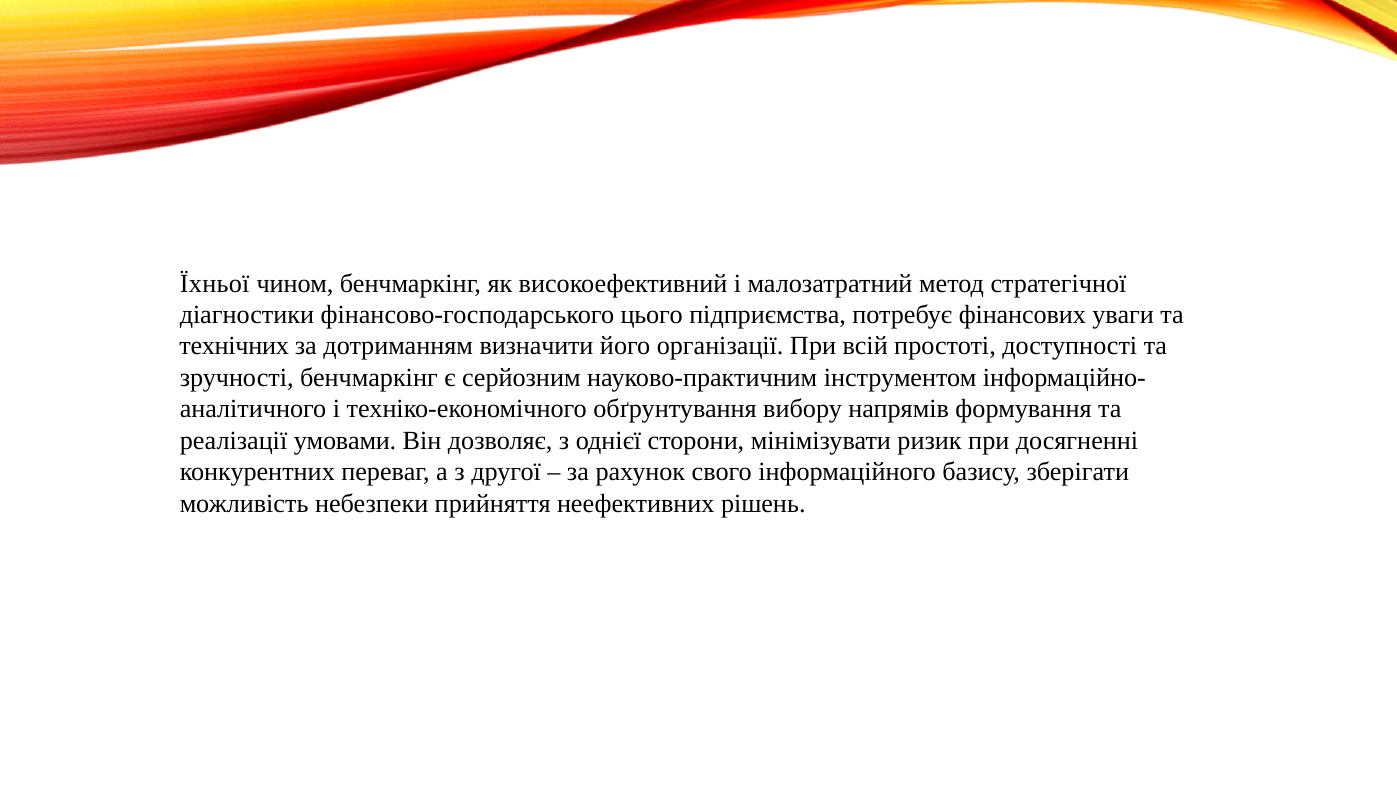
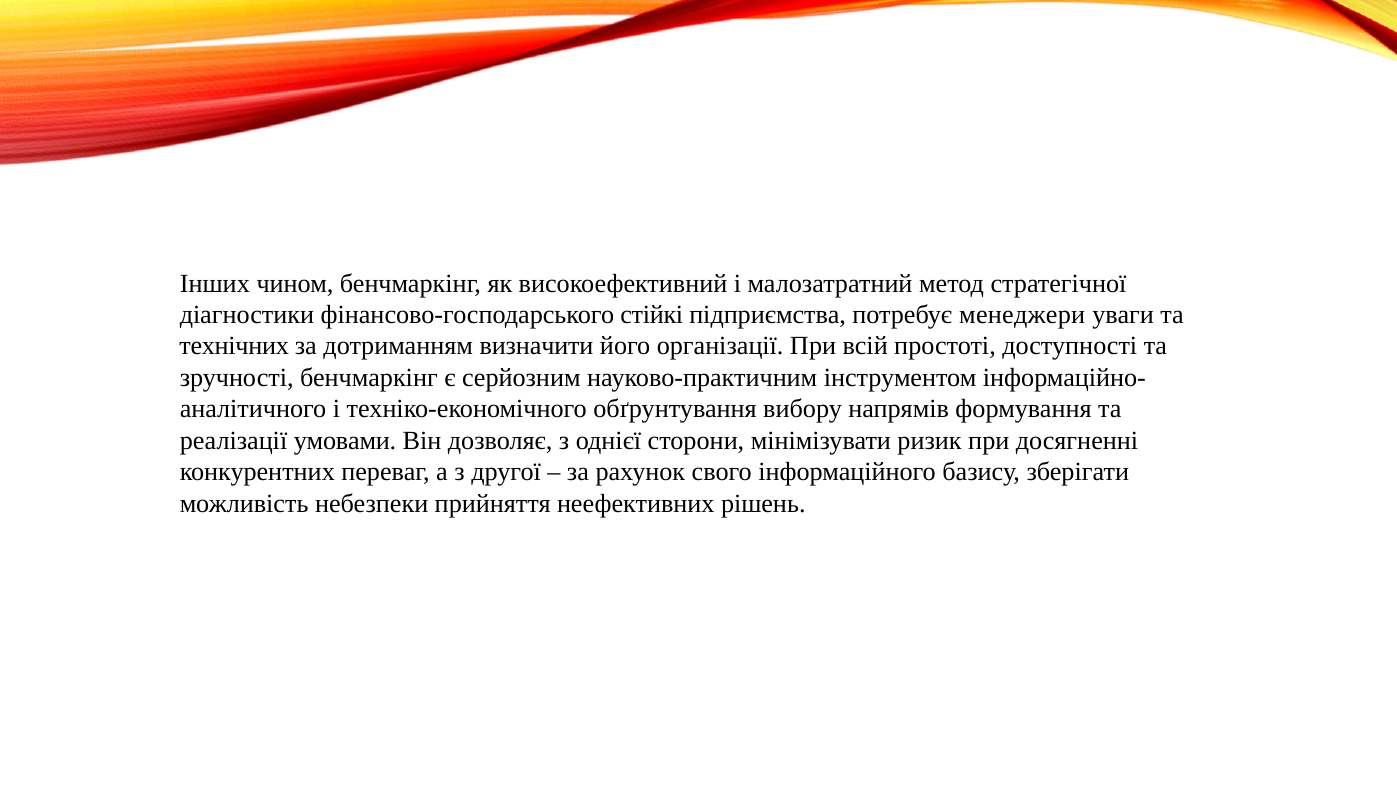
Їхньої: Їхньої -> Інших
цього: цього -> стійкі
фінансових: фінансових -> менеджери
